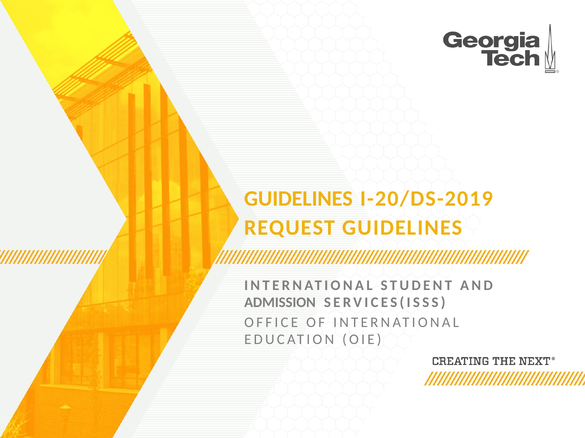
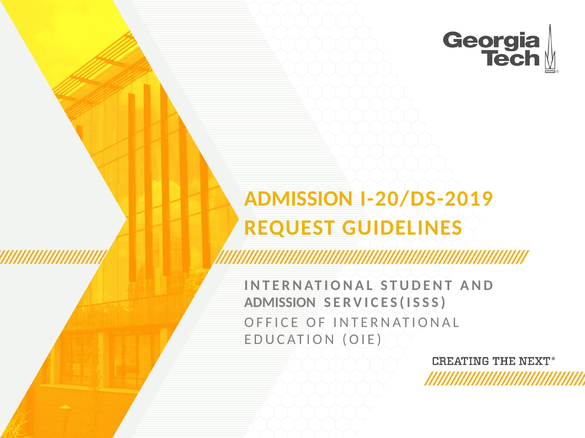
GUIDELINES at (299, 199): GUIDELINES -> ADMISSION
